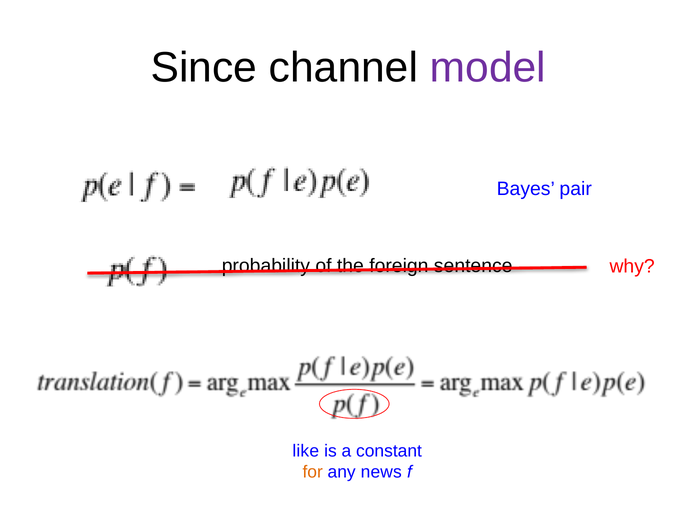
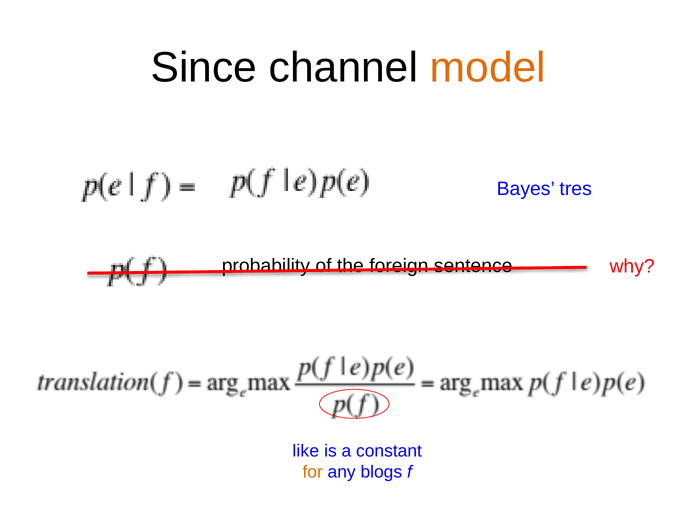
model colour: purple -> orange
pair: pair -> tres
news: news -> blogs
